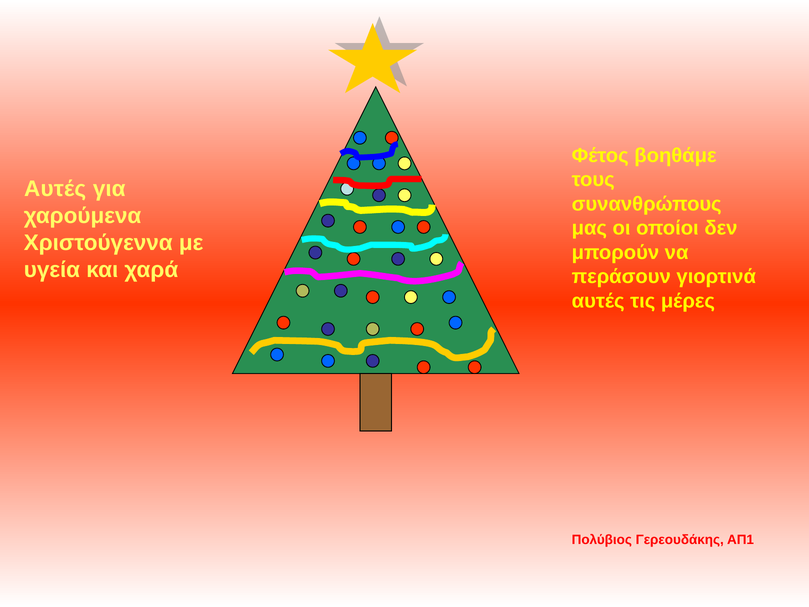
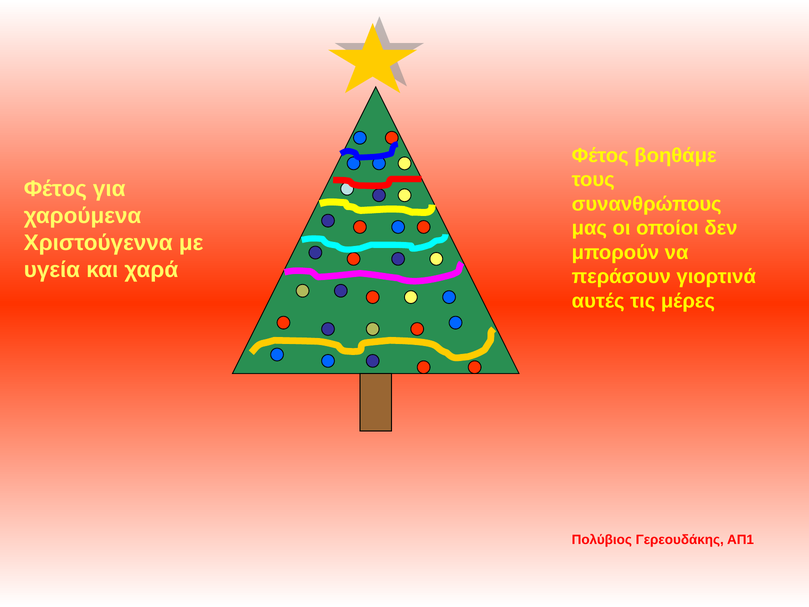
Αυτές at (55, 189): Αυτές -> Φέτος
